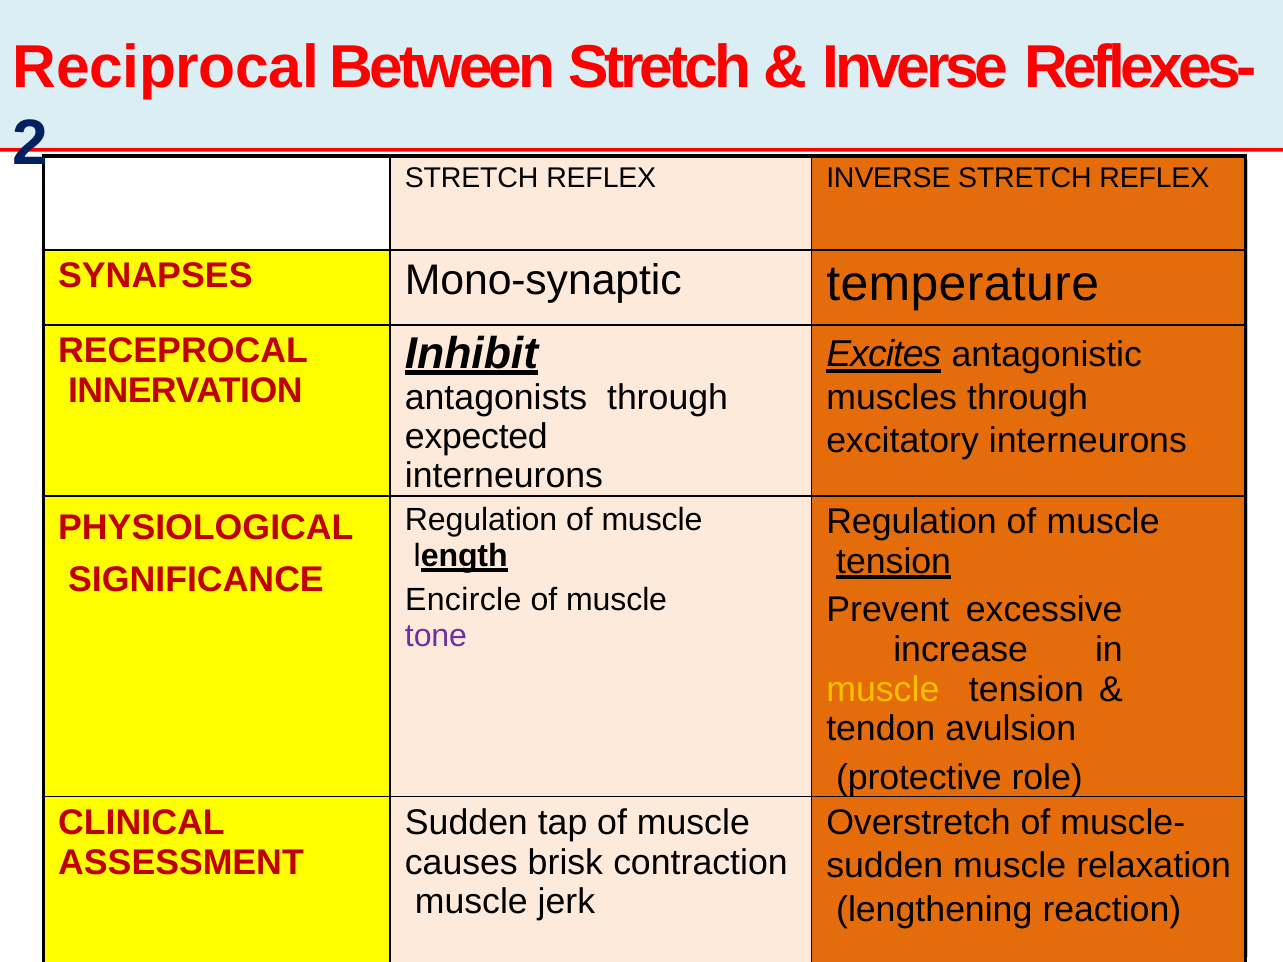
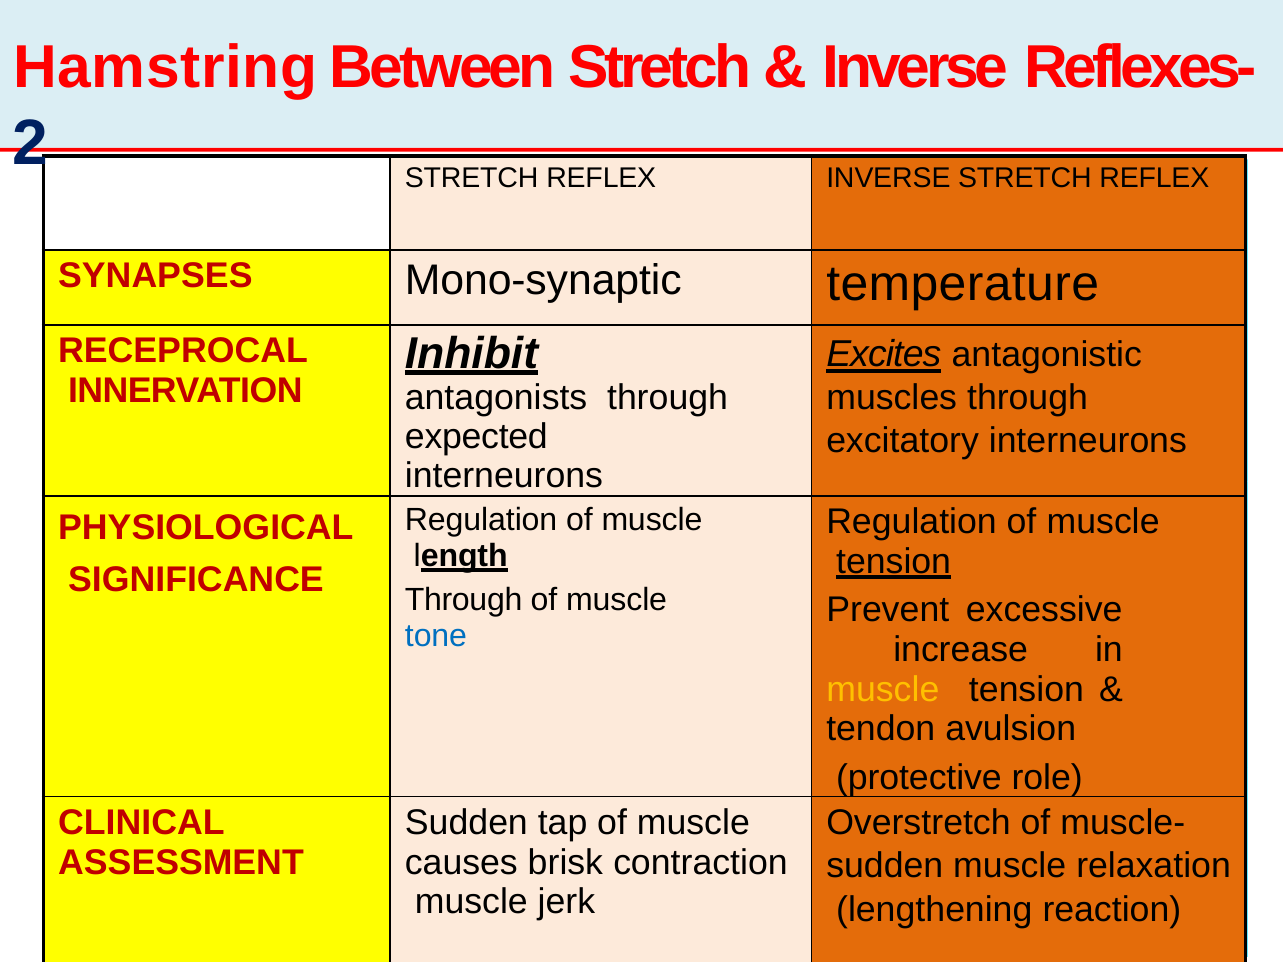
Reciprocal: Reciprocal -> Hamstring
Encircle at (463, 600): Encircle -> Through
tone colour: purple -> blue
